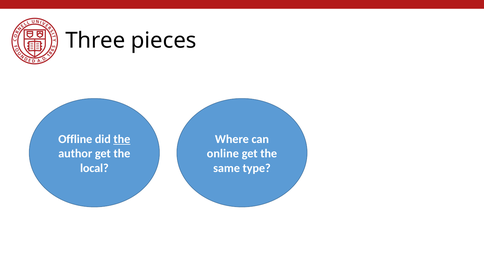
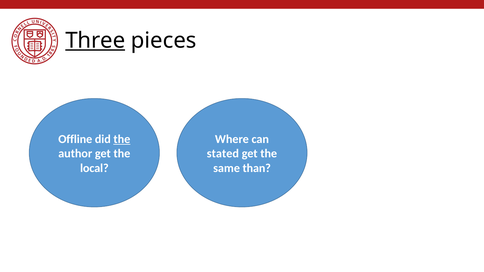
Three underline: none -> present
online: online -> stated
type: type -> than
